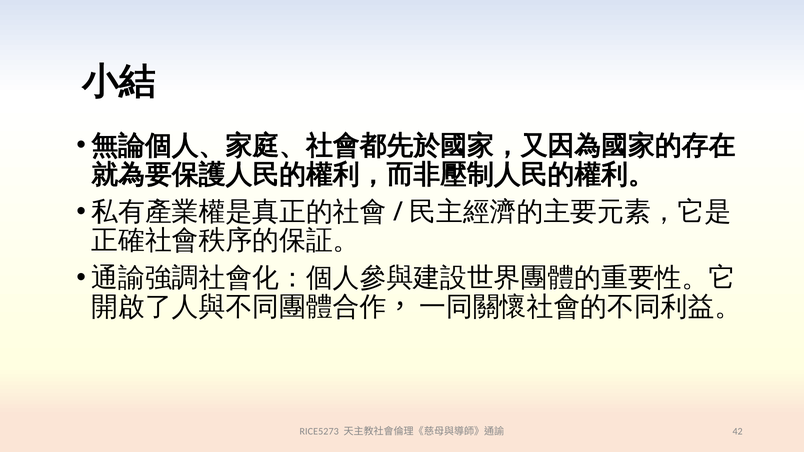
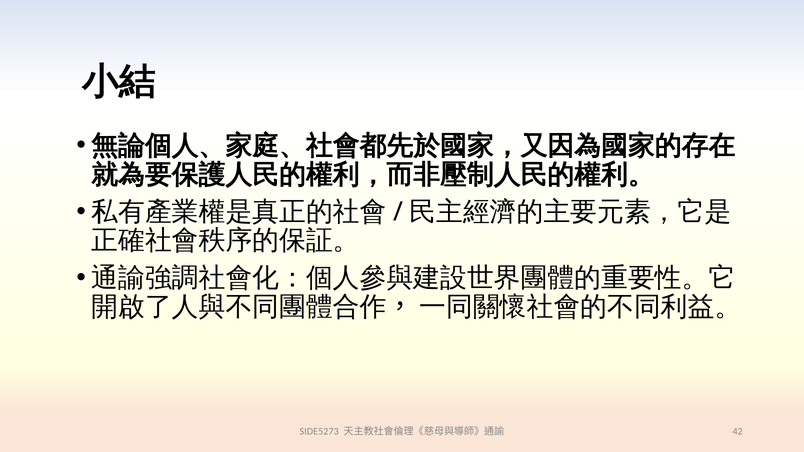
RICE5273: RICE5273 -> SIDE5273
